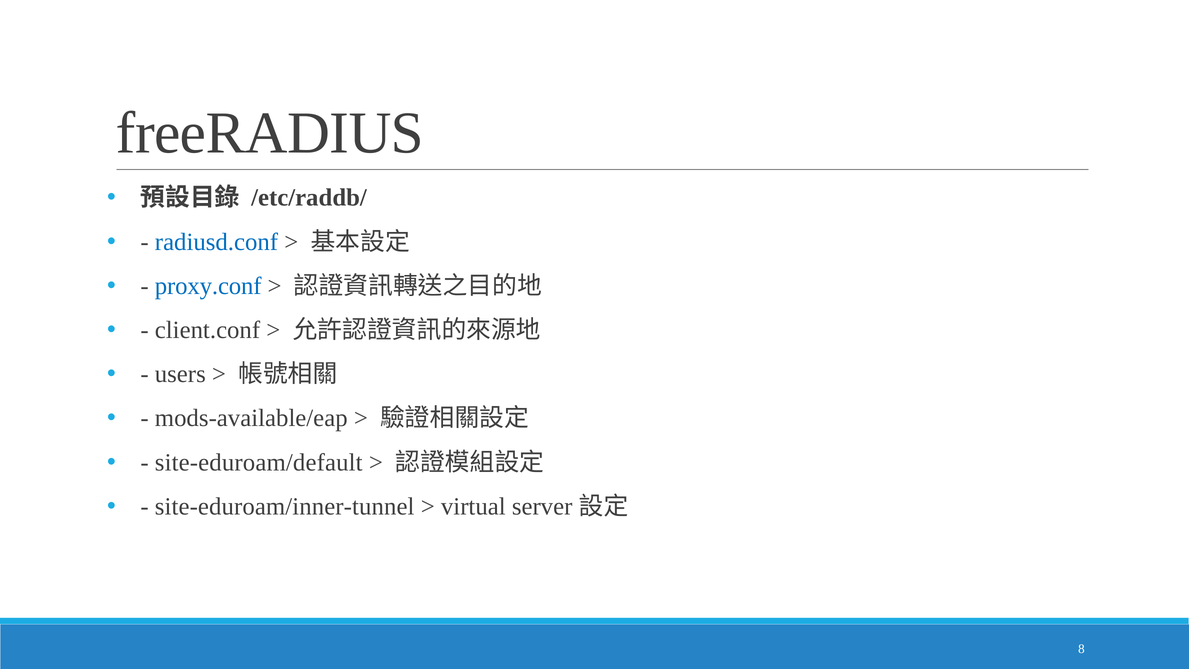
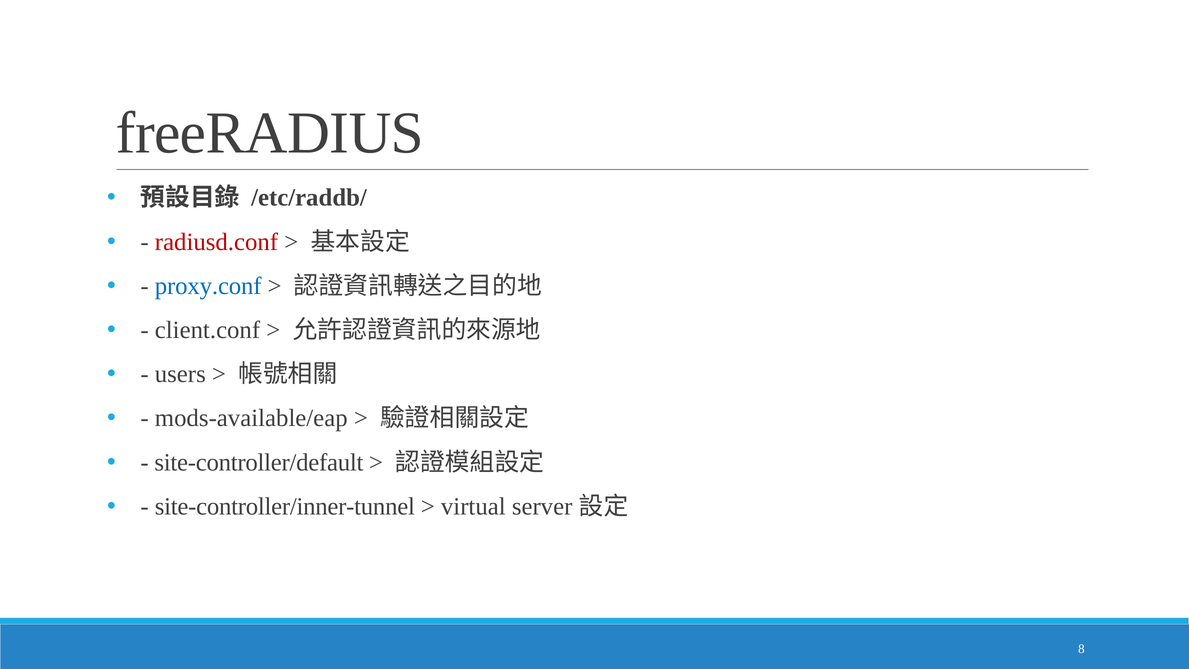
radiusd.conf colour: blue -> red
site-eduroam/default: site-eduroam/default -> site-controller/default
site-eduroam/inner-tunnel: site-eduroam/inner-tunnel -> site-controller/inner-tunnel
